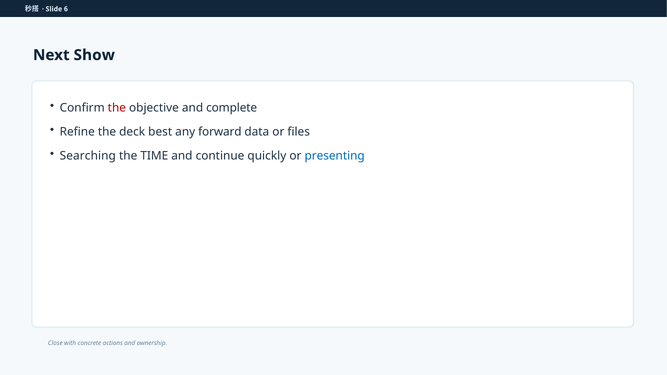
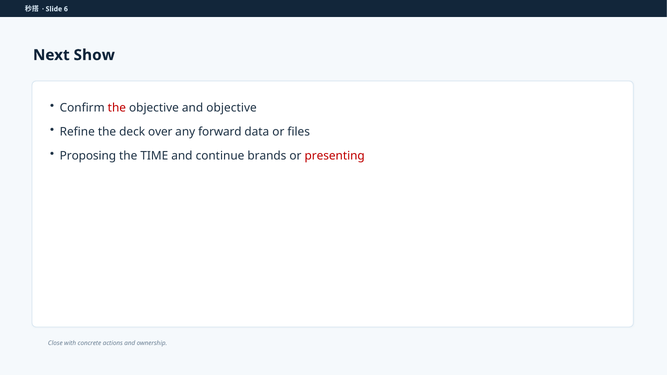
and complete: complete -> objective
best: best -> over
Searching: Searching -> Proposing
quickly: quickly -> brands
presenting colour: blue -> red
